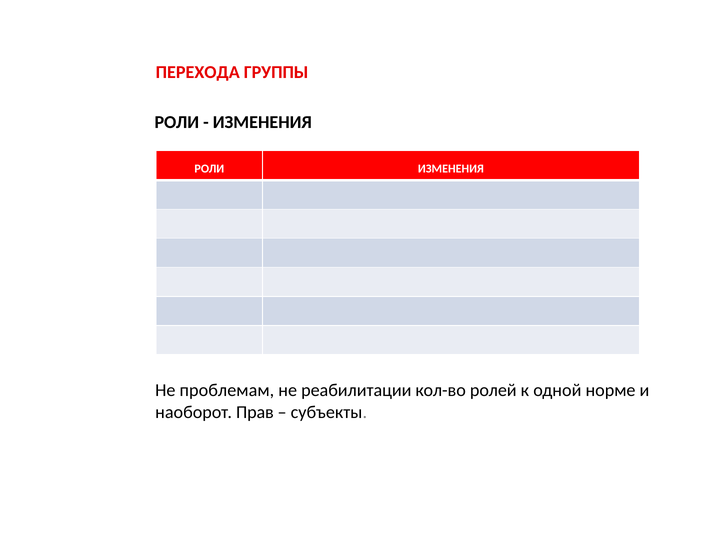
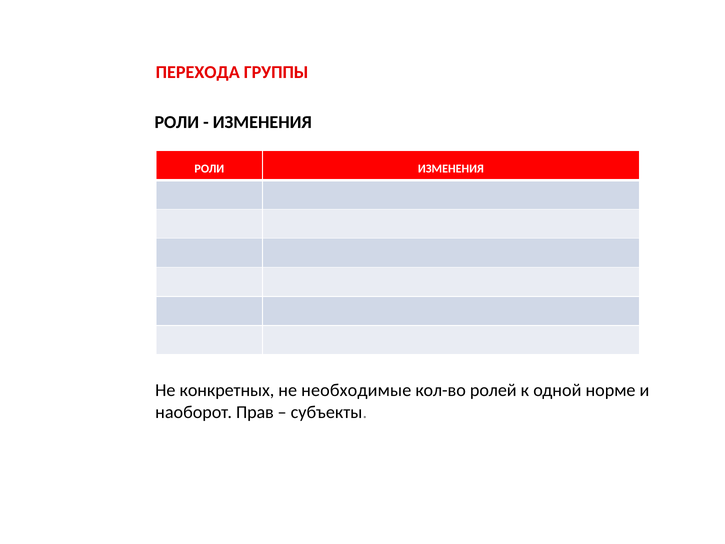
проблемам: проблемам -> конкретных
реабилитации: реабилитации -> необходимые
